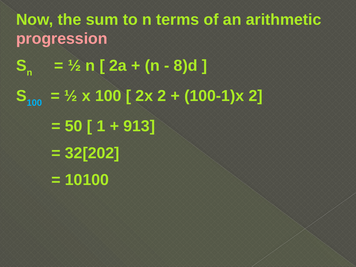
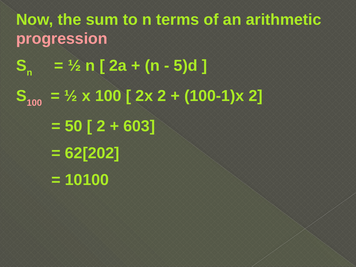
8)d: 8)d -> 5)d
100 at (34, 103) colour: light blue -> pink
1 at (101, 126): 1 -> 2
913: 913 -> 603
32[202: 32[202 -> 62[202
